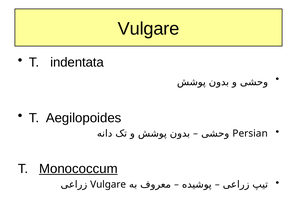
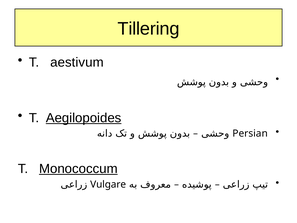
Vulgare at (149, 29): Vulgare -> Tillering
indentata: indentata -> aestivum
Aegilopoides underline: none -> present
